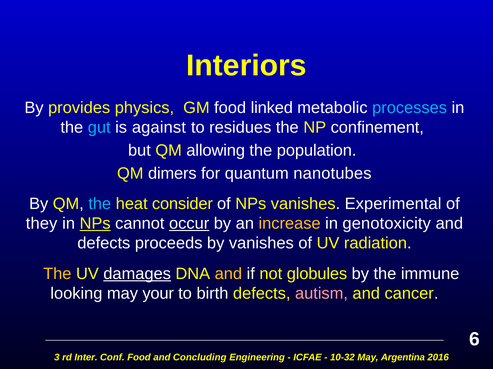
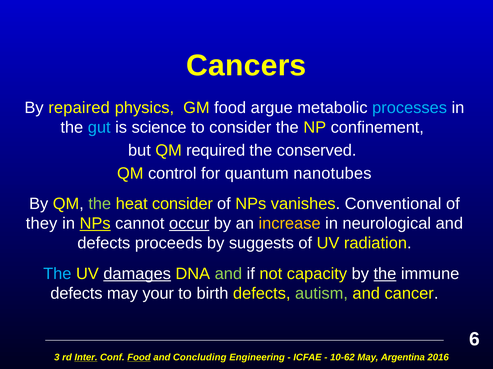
Interiors: Interiors -> Cancers
provides: provides -> repaired
linked: linked -> argue
against: against -> science
to residues: residues -> consider
allowing: allowing -> required
population: population -> conserved
dimers: dimers -> control
the at (100, 204) colour: light blue -> light green
Experimental: Experimental -> Conventional
genotoxicity: genotoxicity -> neurological
by vanishes: vanishes -> suggests
The at (57, 274) colour: yellow -> light blue
and at (228, 274) colour: yellow -> light green
globules: globules -> capacity
the at (385, 274) underline: none -> present
looking at (76, 294): looking -> defects
autism colour: pink -> light green
Inter underline: none -> present
Food at (139, 358) underline: none -> present
10-32: 10-32 -> 10-62
